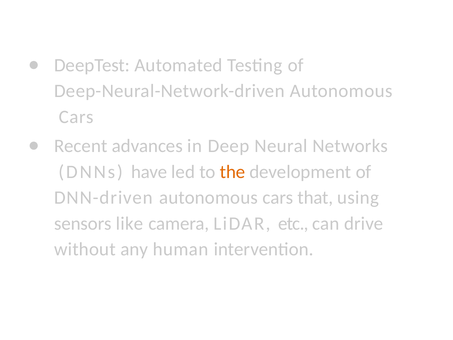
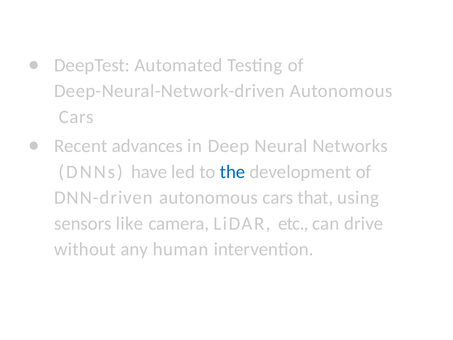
the colour: orange -> blue
